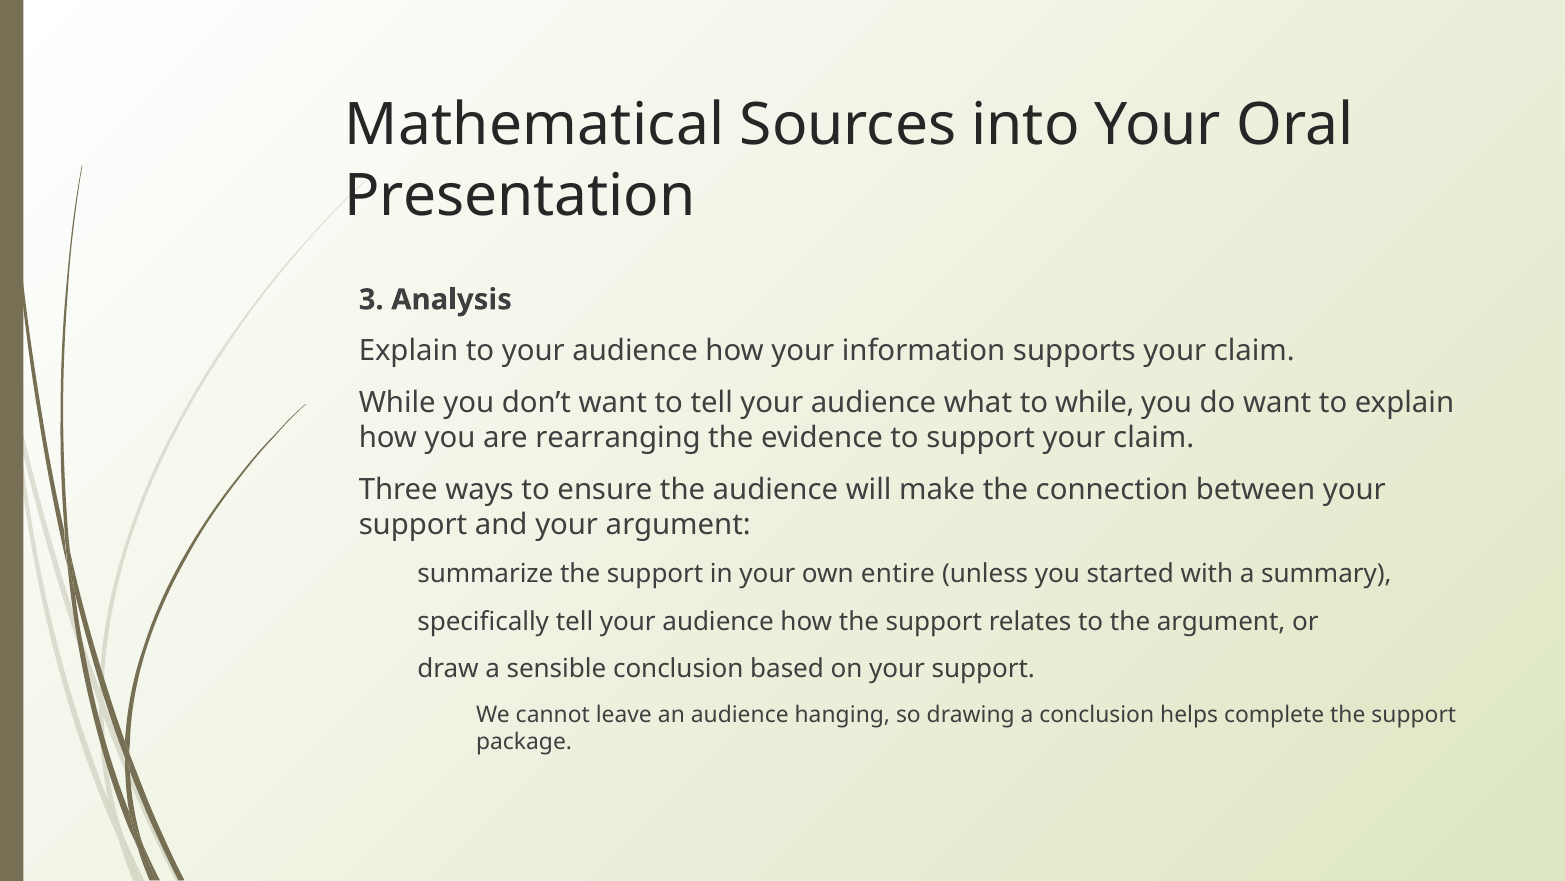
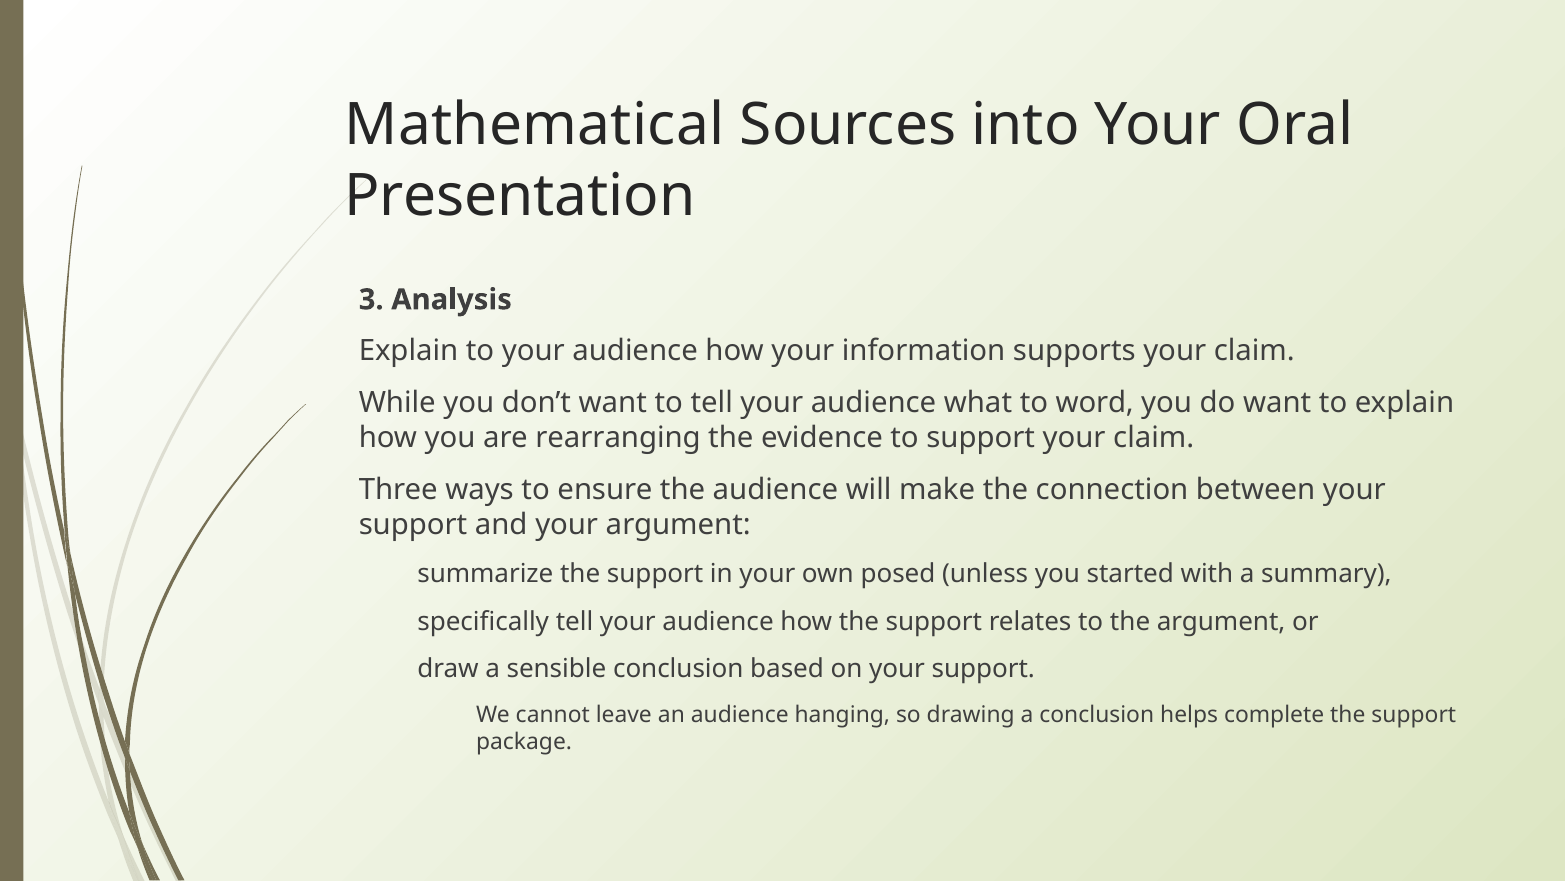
to while: while -> word
entire: entire -> posed
